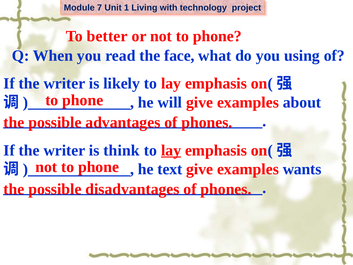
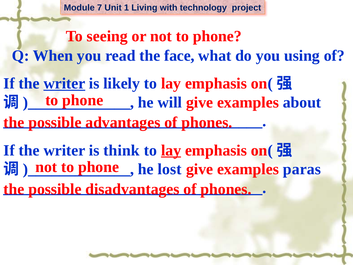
better: better -> seeing
writer at (64, 83) underline: none -> present
text: text -> lost
wants: wants -> paras
